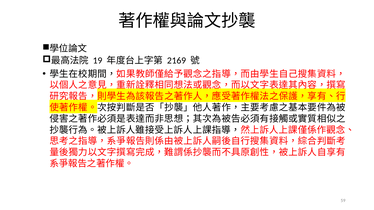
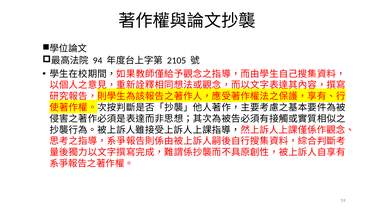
19: 19 -> 94
2169: 2169 -> 2105
